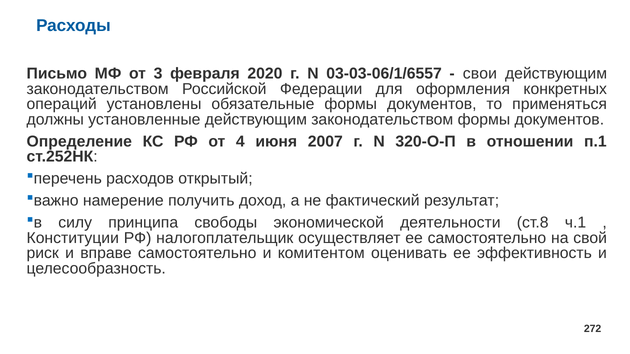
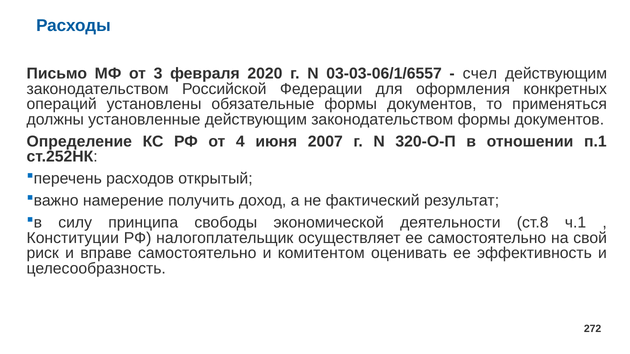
свои: свои -> счел
